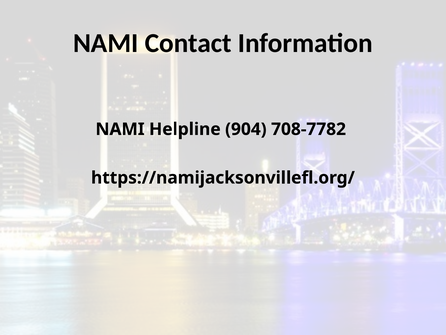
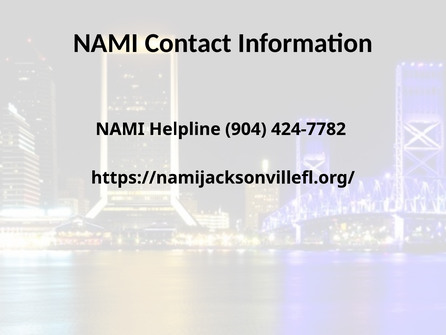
708-7782: 708-7782 -> 424-7782
